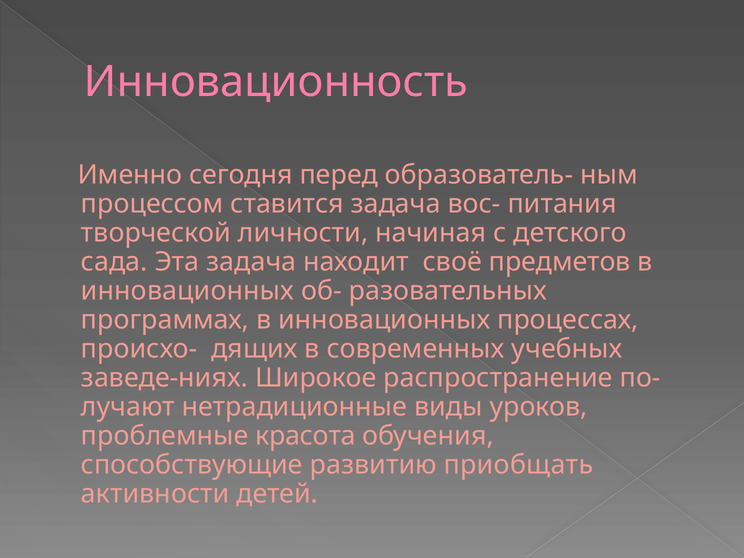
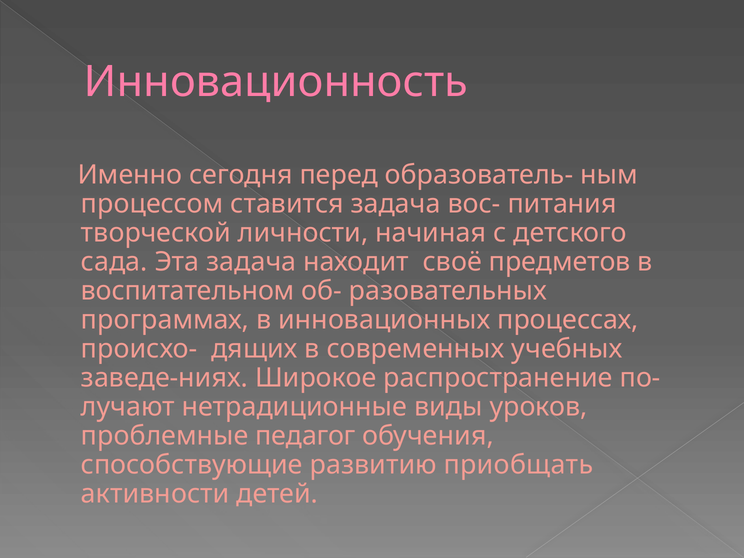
инновационных at (188, 291): инновационных -> воспитательном
красота: красота -> педагог
